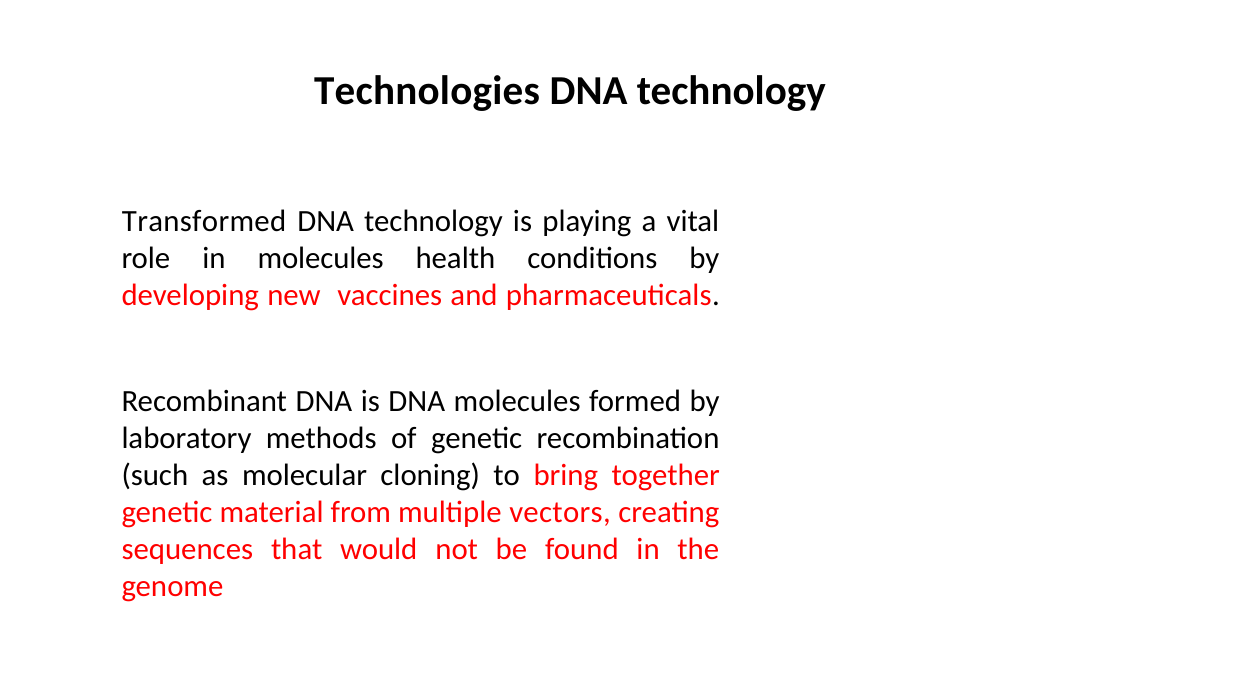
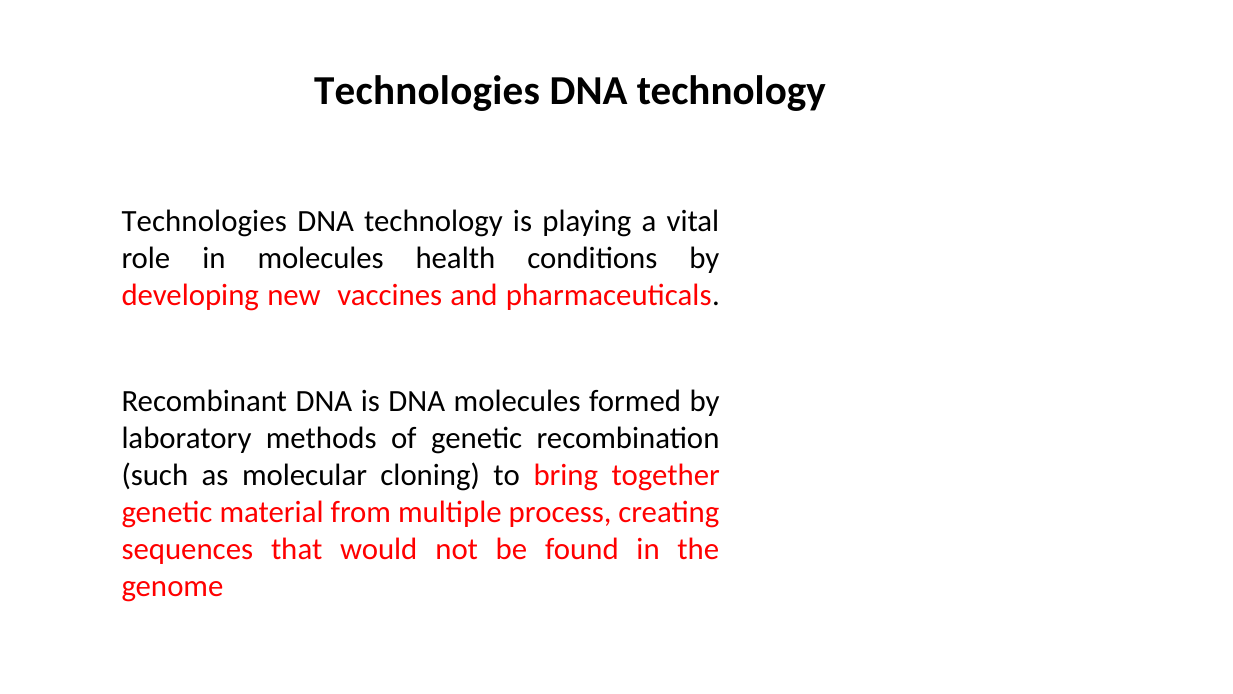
Transformed at (204, 222): Transformed -> Technologies
vectors: vectors -> process
